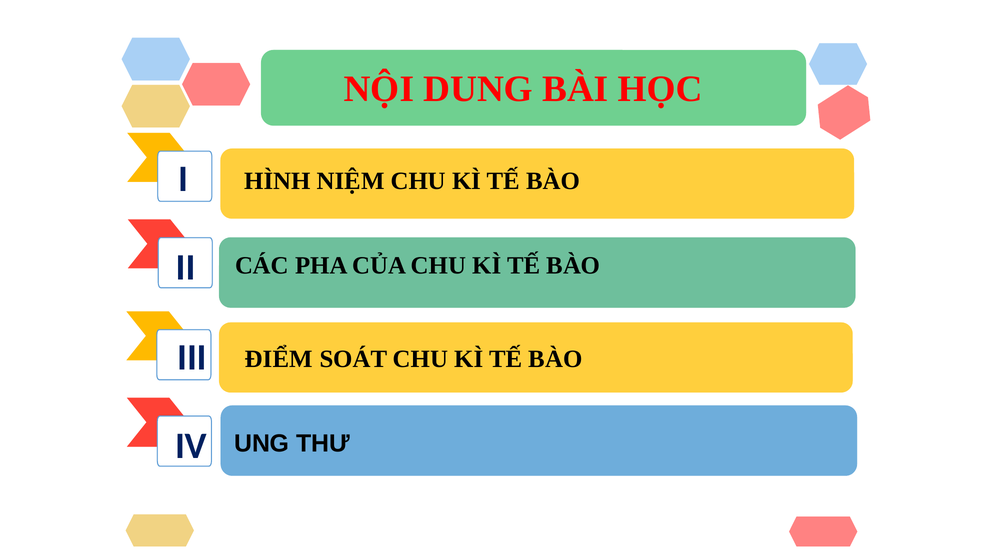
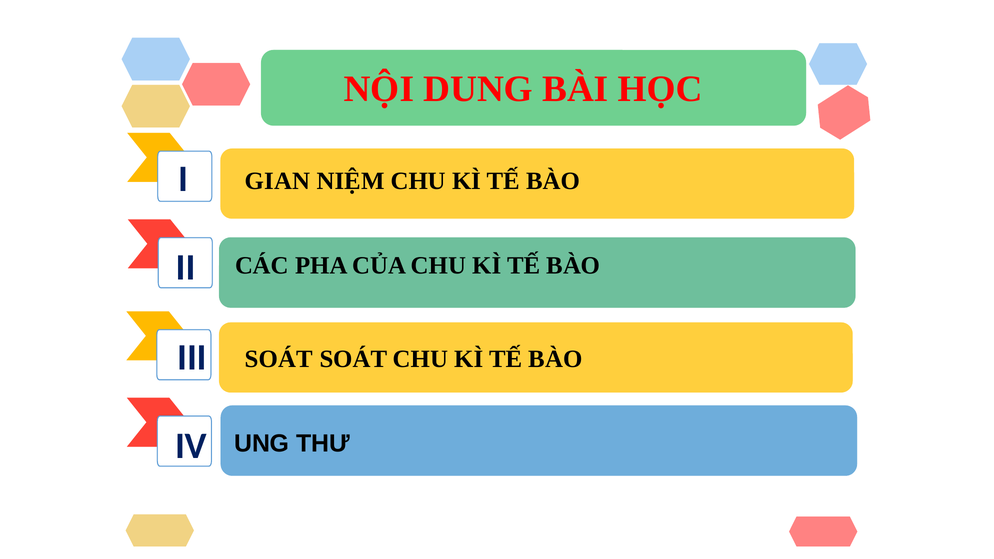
HÌNH: HÌNH -> GIAN
ĐIỂM at (279, 359): ĐIỂM -> SOÁT
